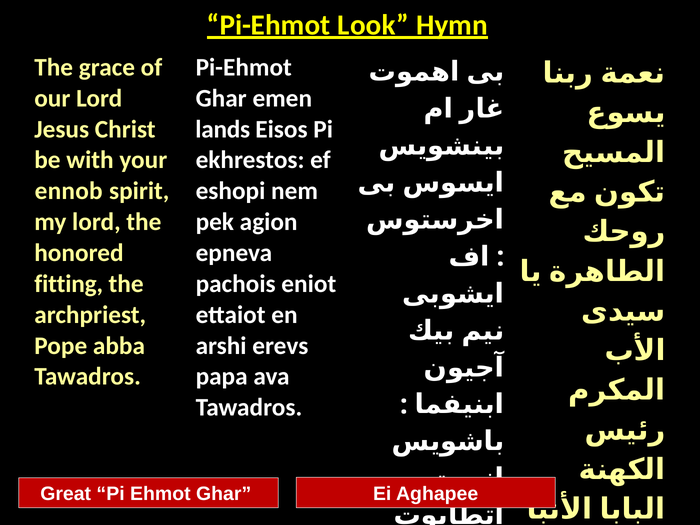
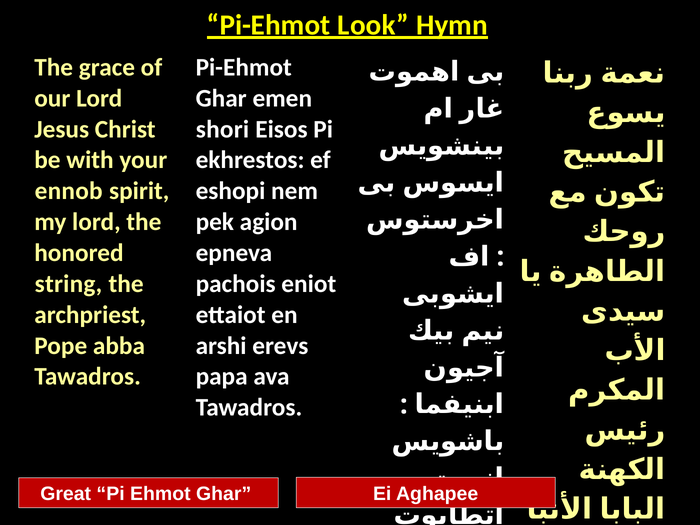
lands: lands -> shori
fitting: fitting -> string
